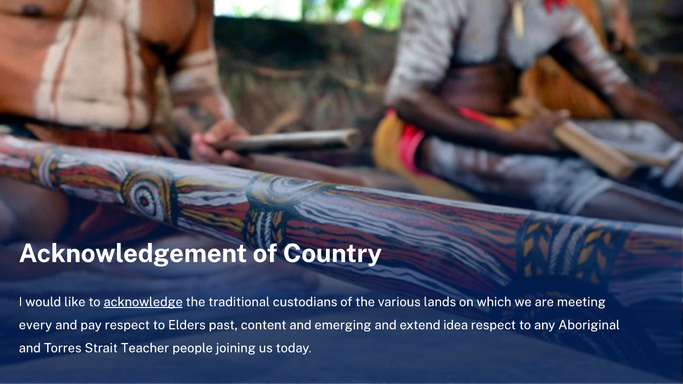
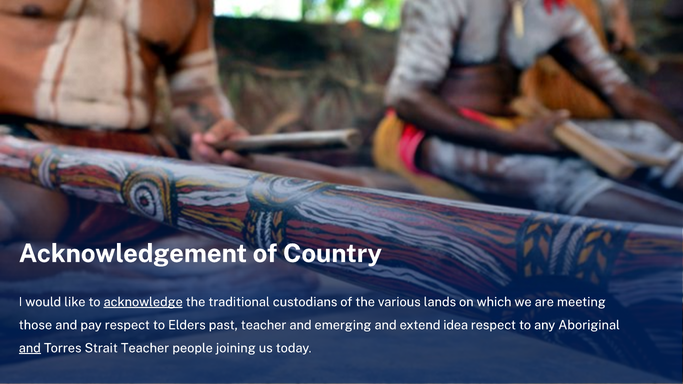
every: every -> those
past content: content -> teacher
and at (30, 348) underline: none -> present
